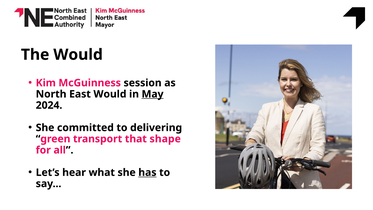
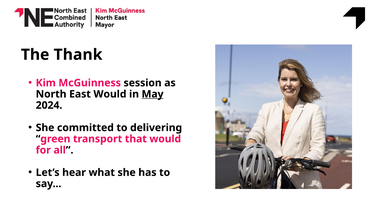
The Would: Would -> Thank
that shape: shape -> would
has underline: present -> none
